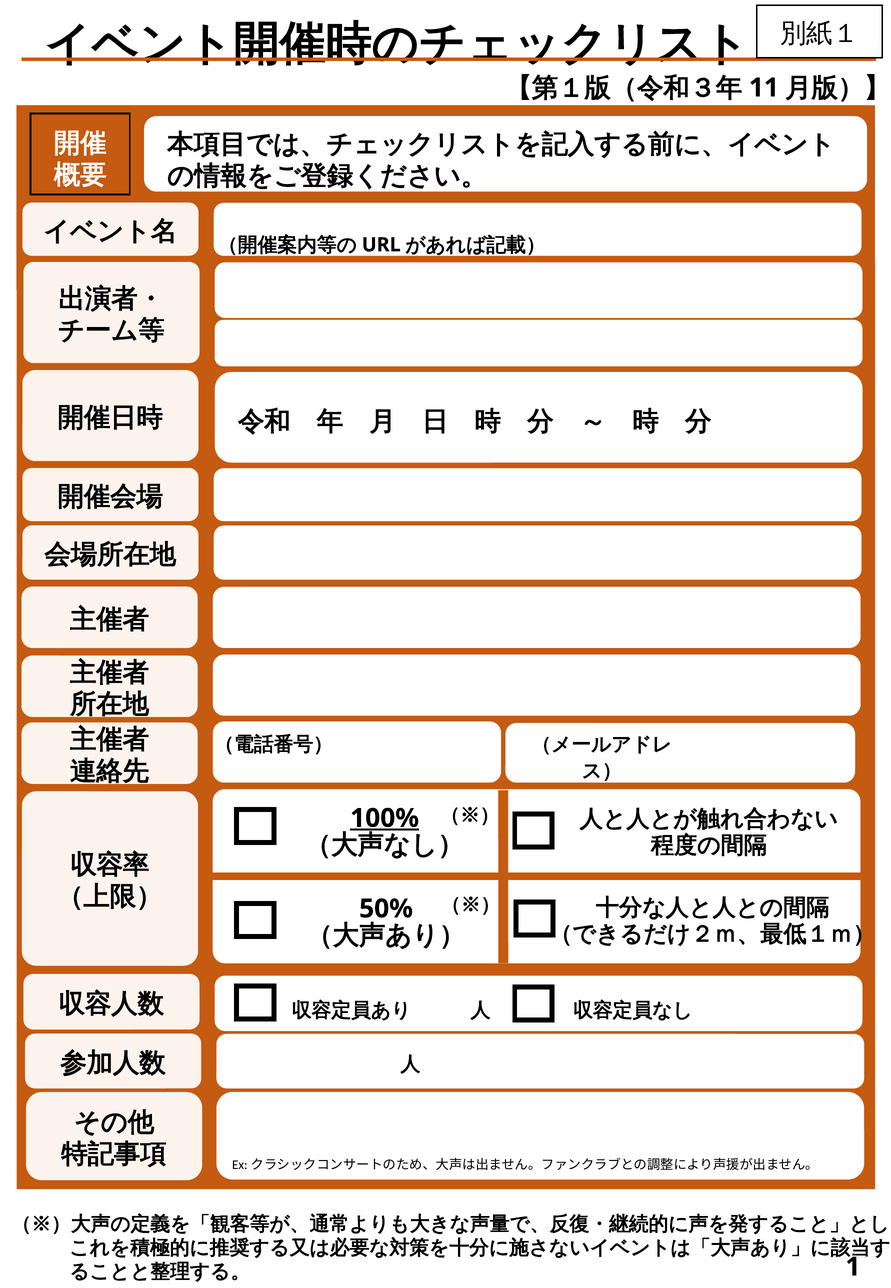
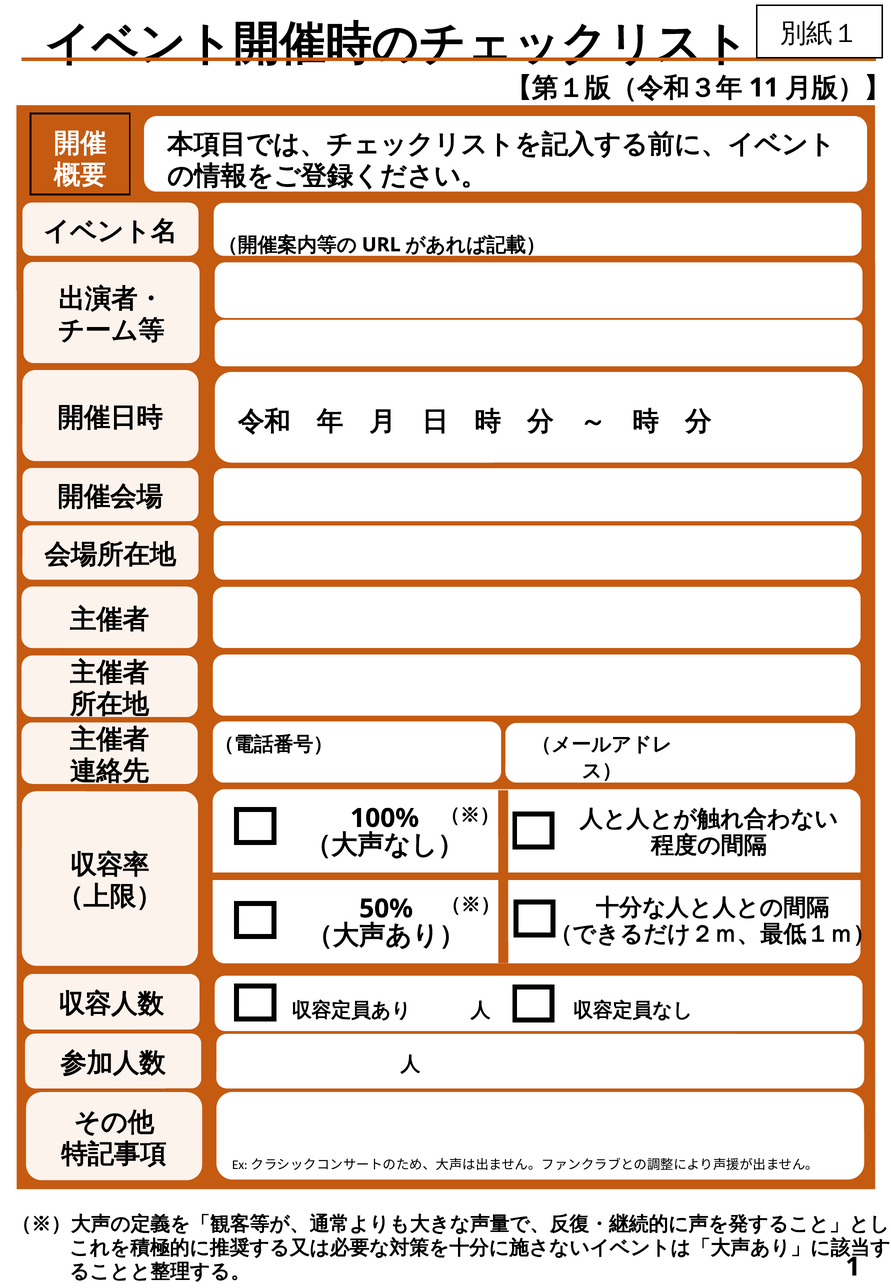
100% underline: present -> none
